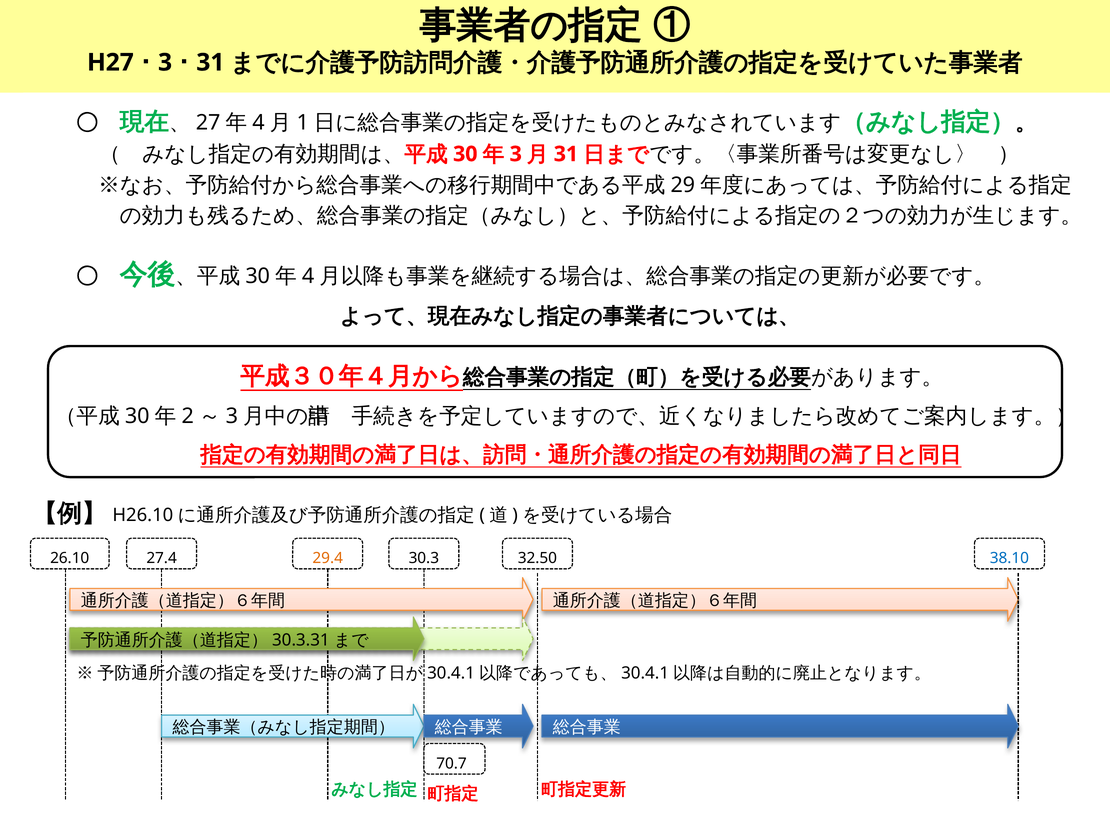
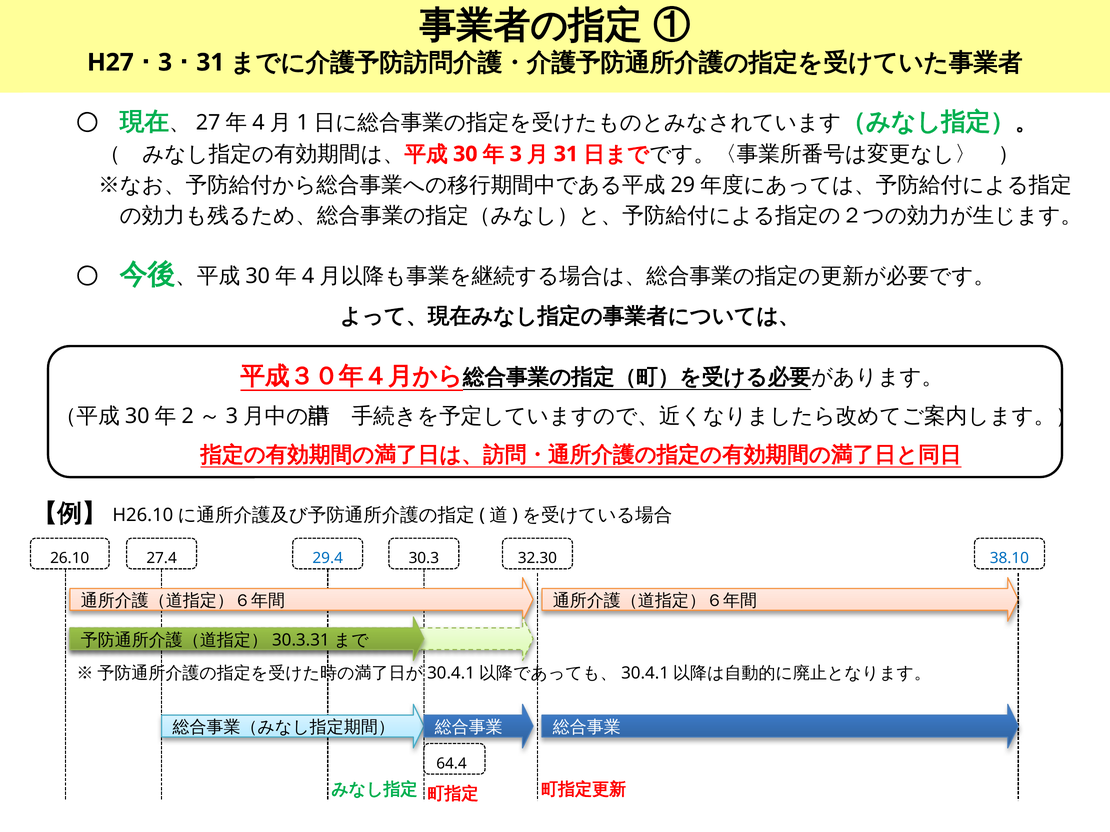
29.4 colour: orange -> blue
32.50: 32.50 -> 32.30
70.7: 70.7 -> 64.4
